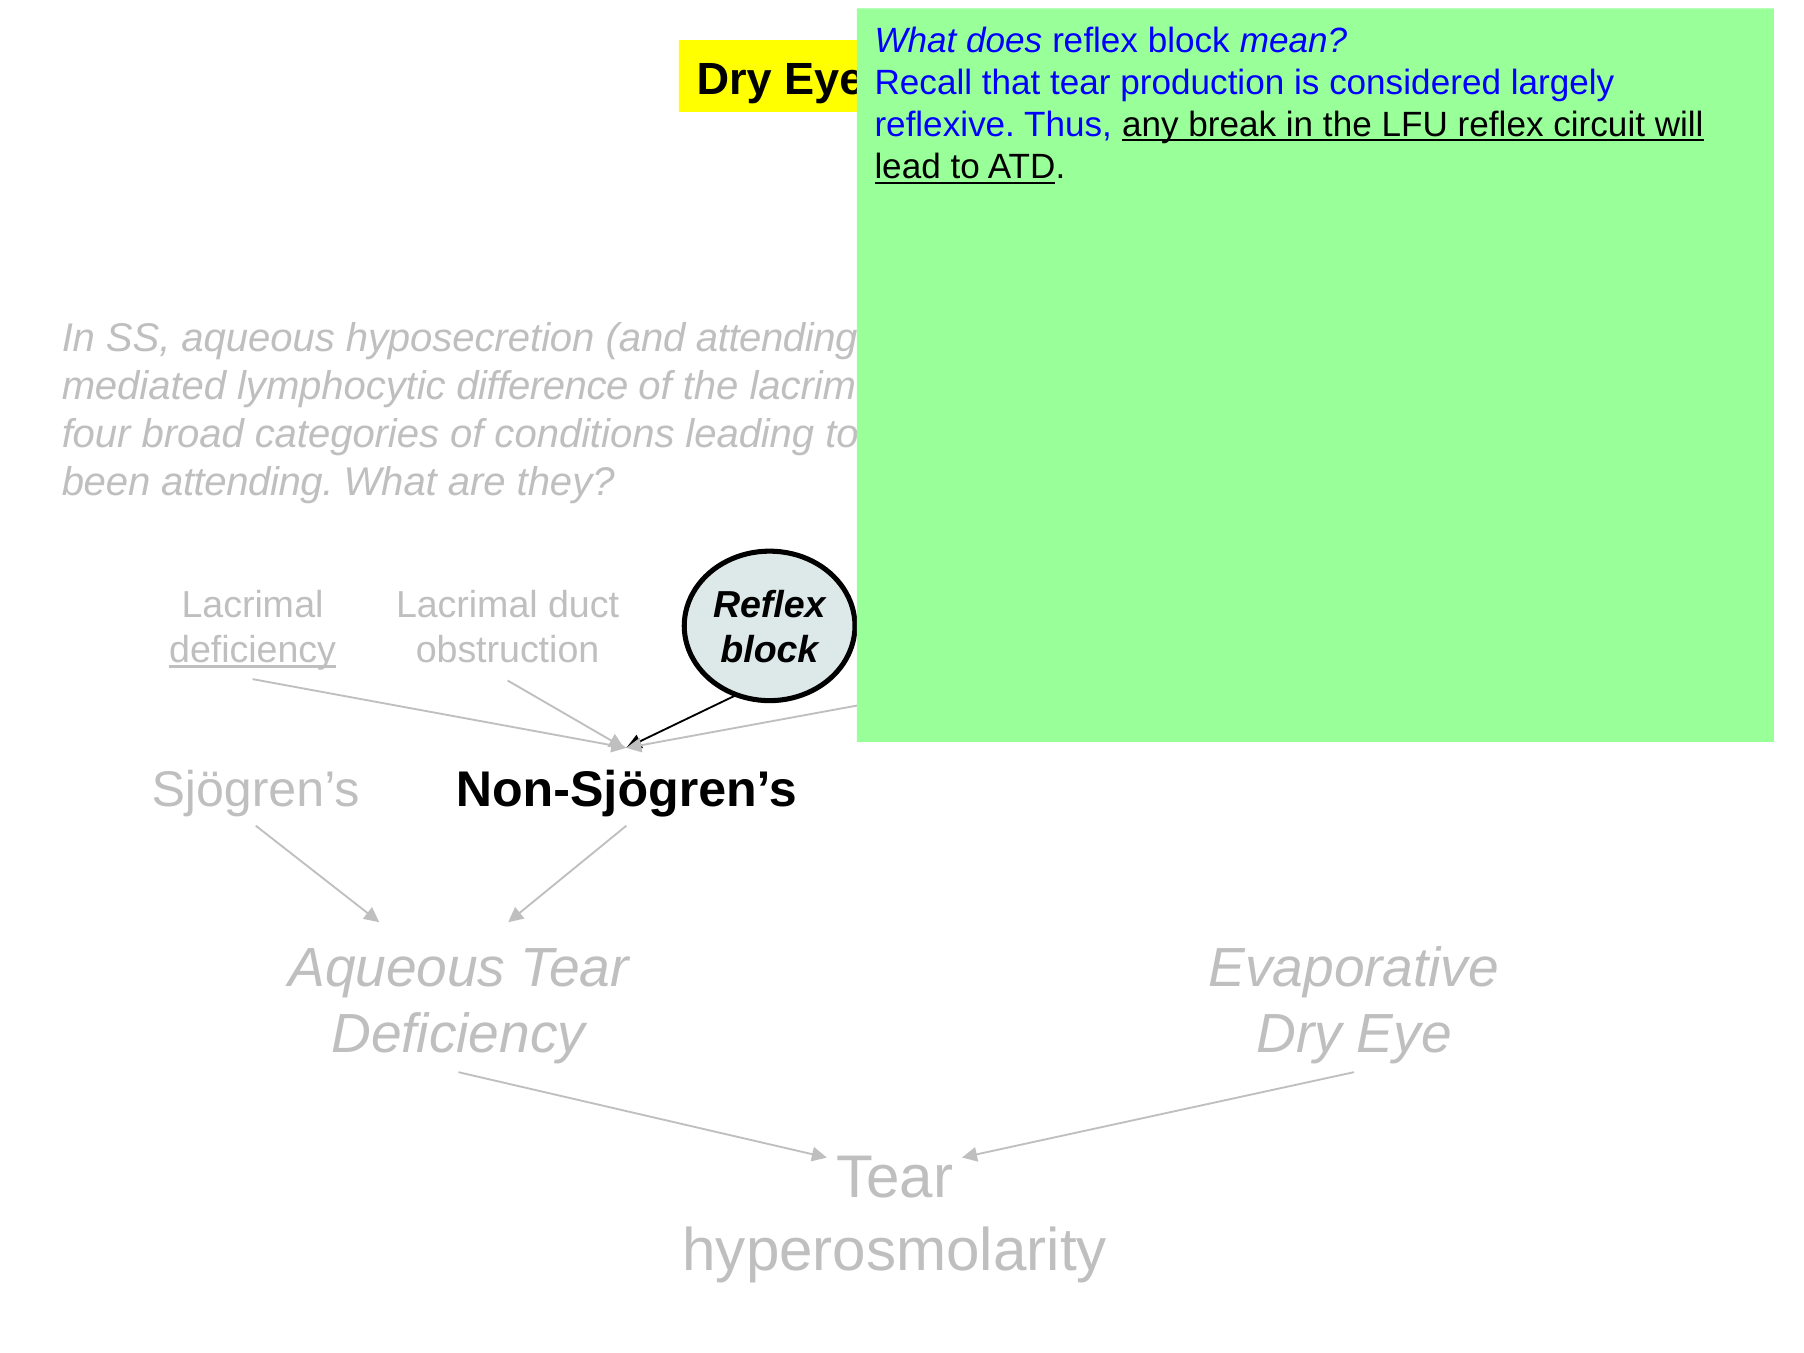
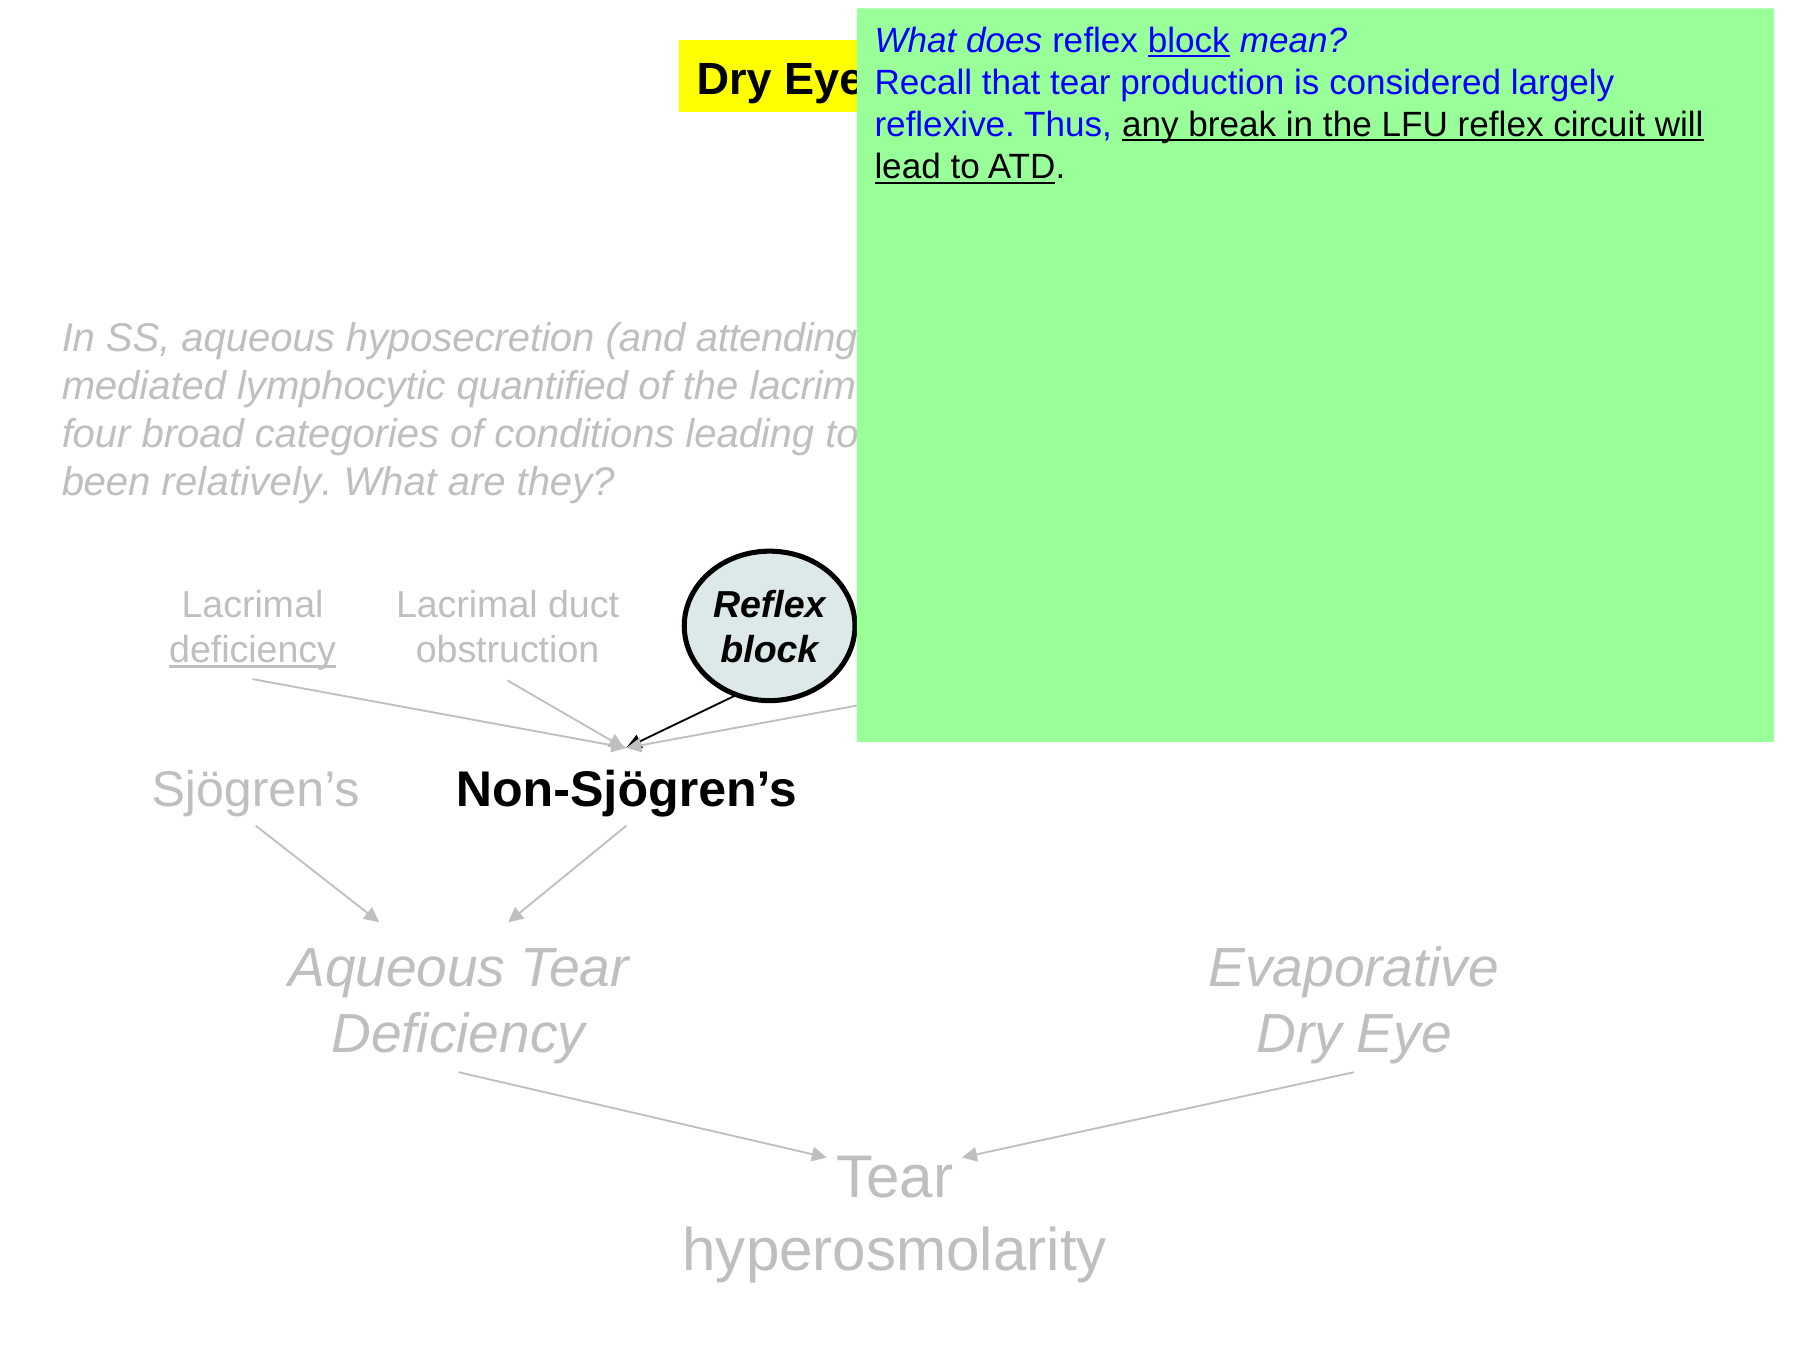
block at (1189, 41) underline: none -> present
difference: difference -> quantified
been attending: attending -> relatively
